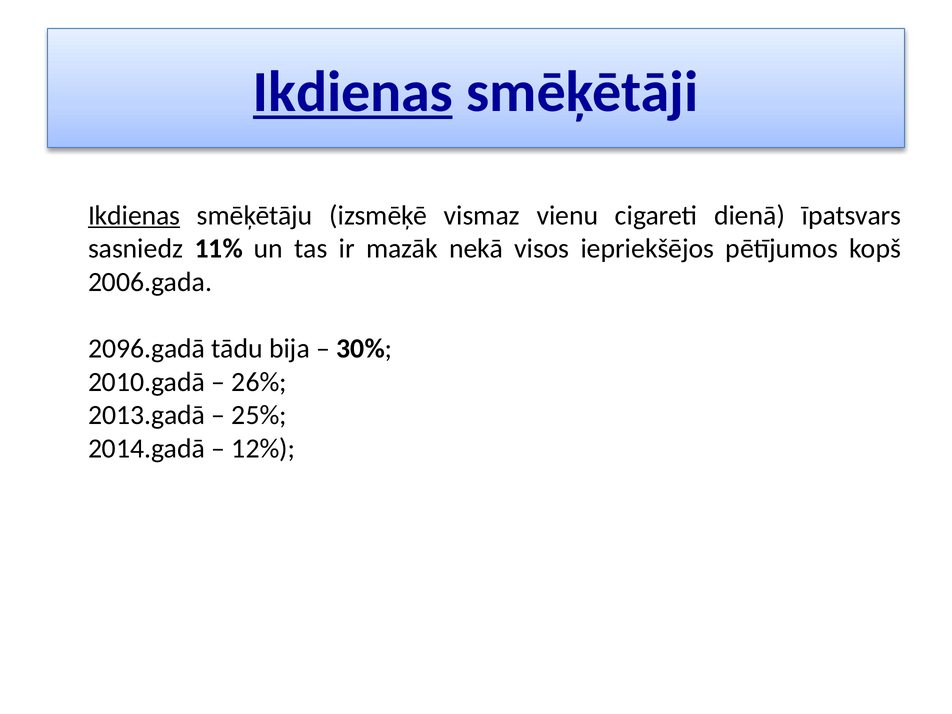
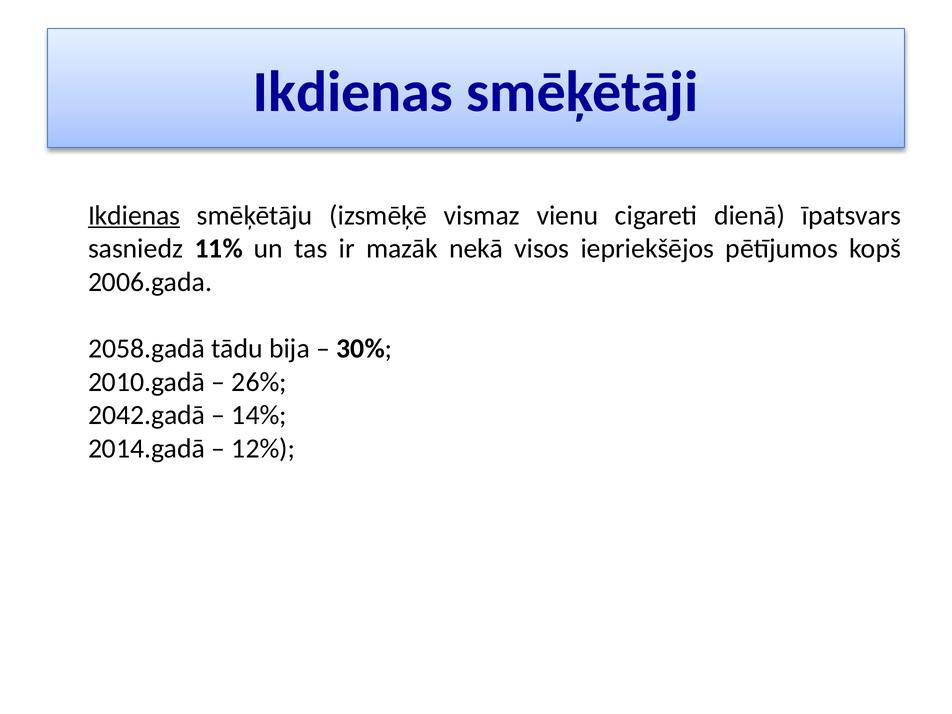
Ikdienas at (353, 92) underline: present -> none
2096.gadā: 2096.gadā -> 2058.gadā
2013.gadā: 2013.gadā -> 2042.gadā
25%: 25% -> 14%
